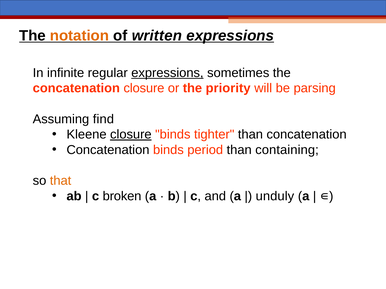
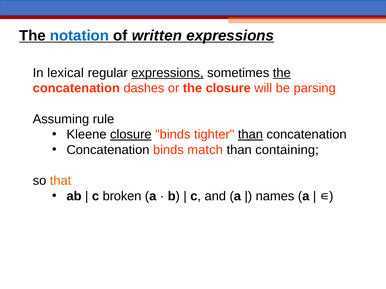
notation colour: orange -> blue
infinite: infinite -> lexical
the at (282, 73) underline: none -> present
concatenation closure: closure -> dashes
the priority: priority -> closure
find: find -> rule
than at (250, 135) underline: none -> present
period: period -> match
unduly: unduly -> names
